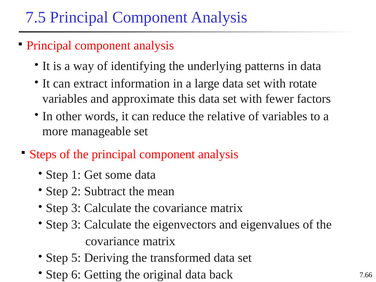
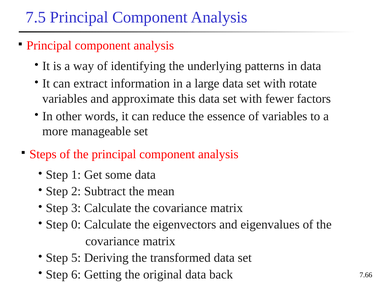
relative: relative -> essence
3 at (76, 225): 3 -> 0
